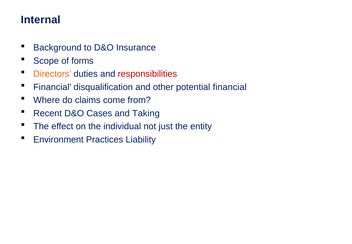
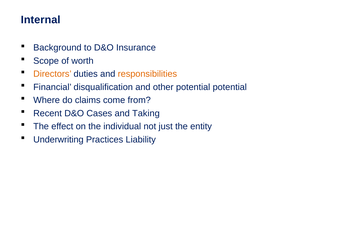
forms: forms -> worth
responsibilities colour: red -> orange
potential financial: financial -> potential
Environment: Environment -> Underwriting
